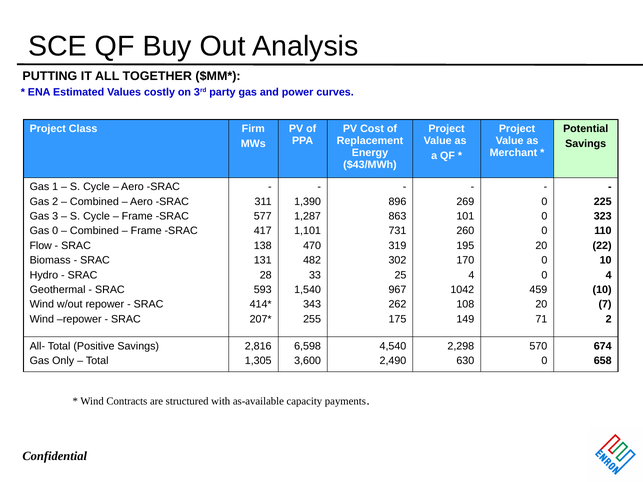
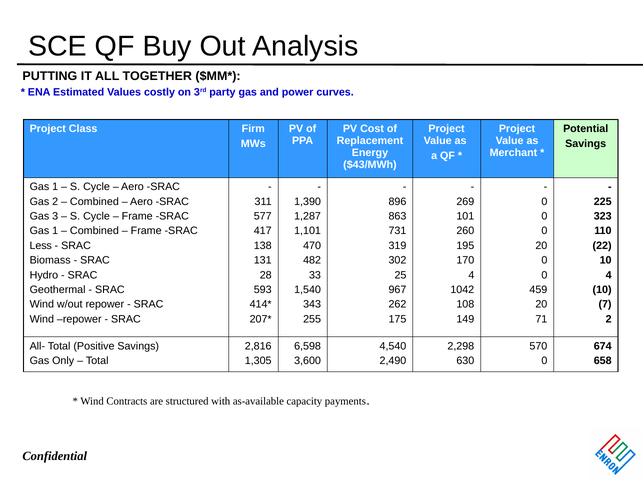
0 at (55, 231): 0 -> 1
Flow: Flow -> Less
